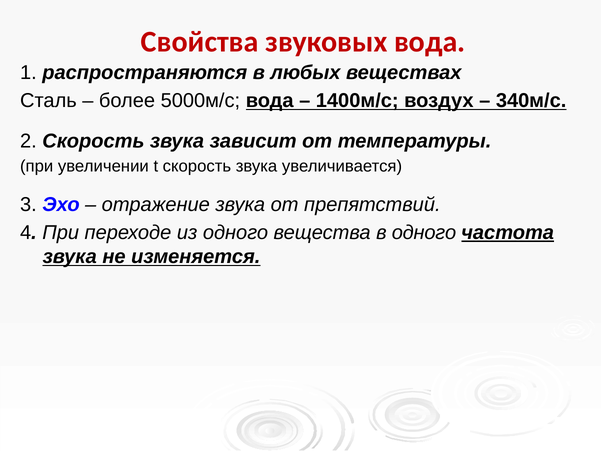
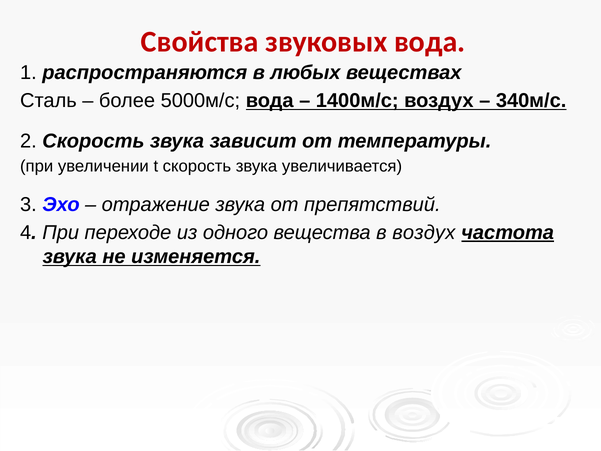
в одного: одного -> воздух
